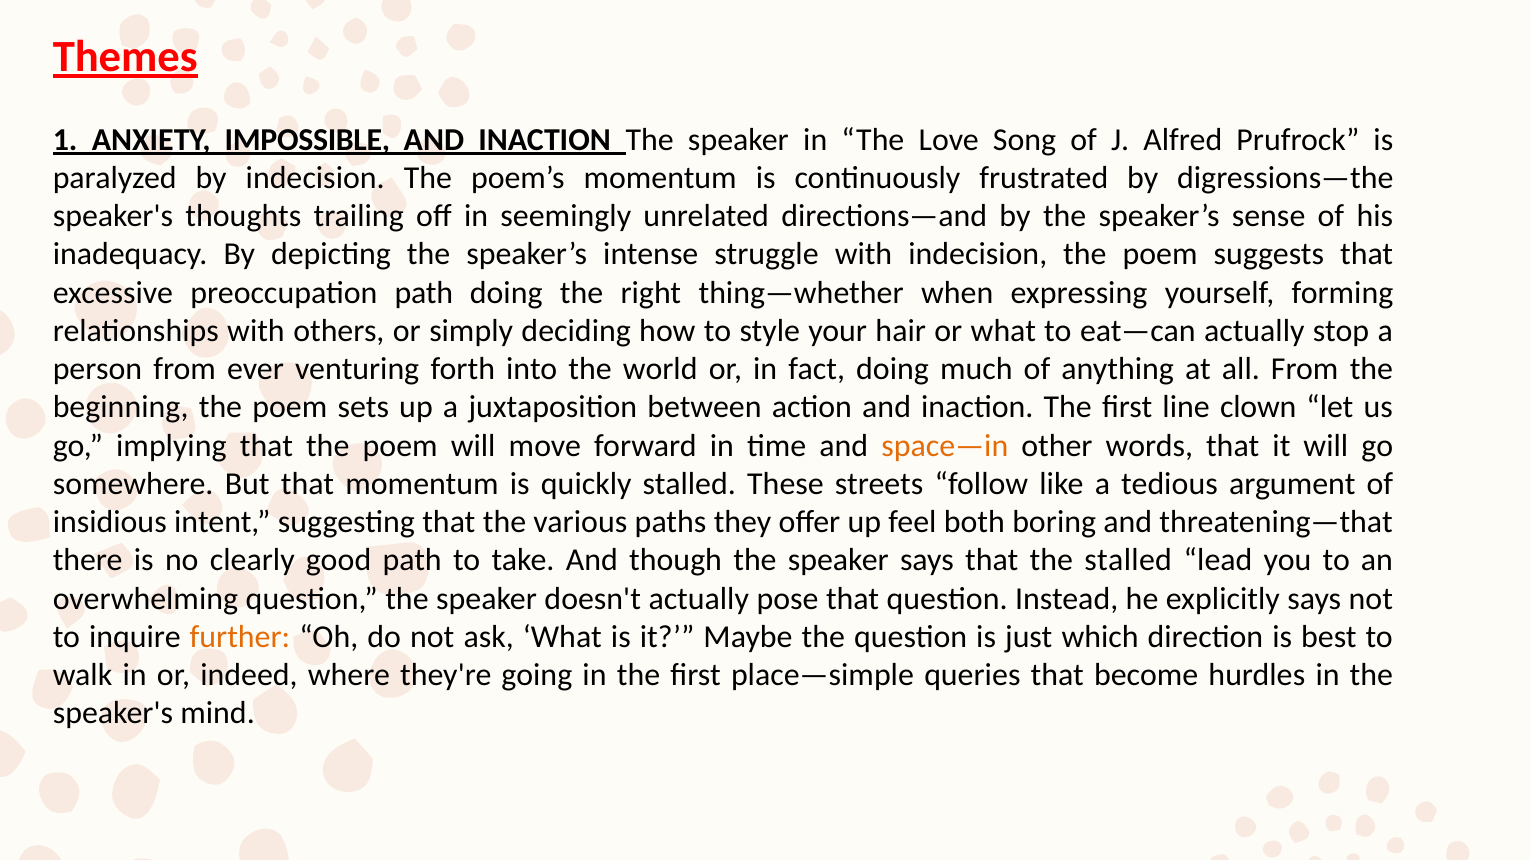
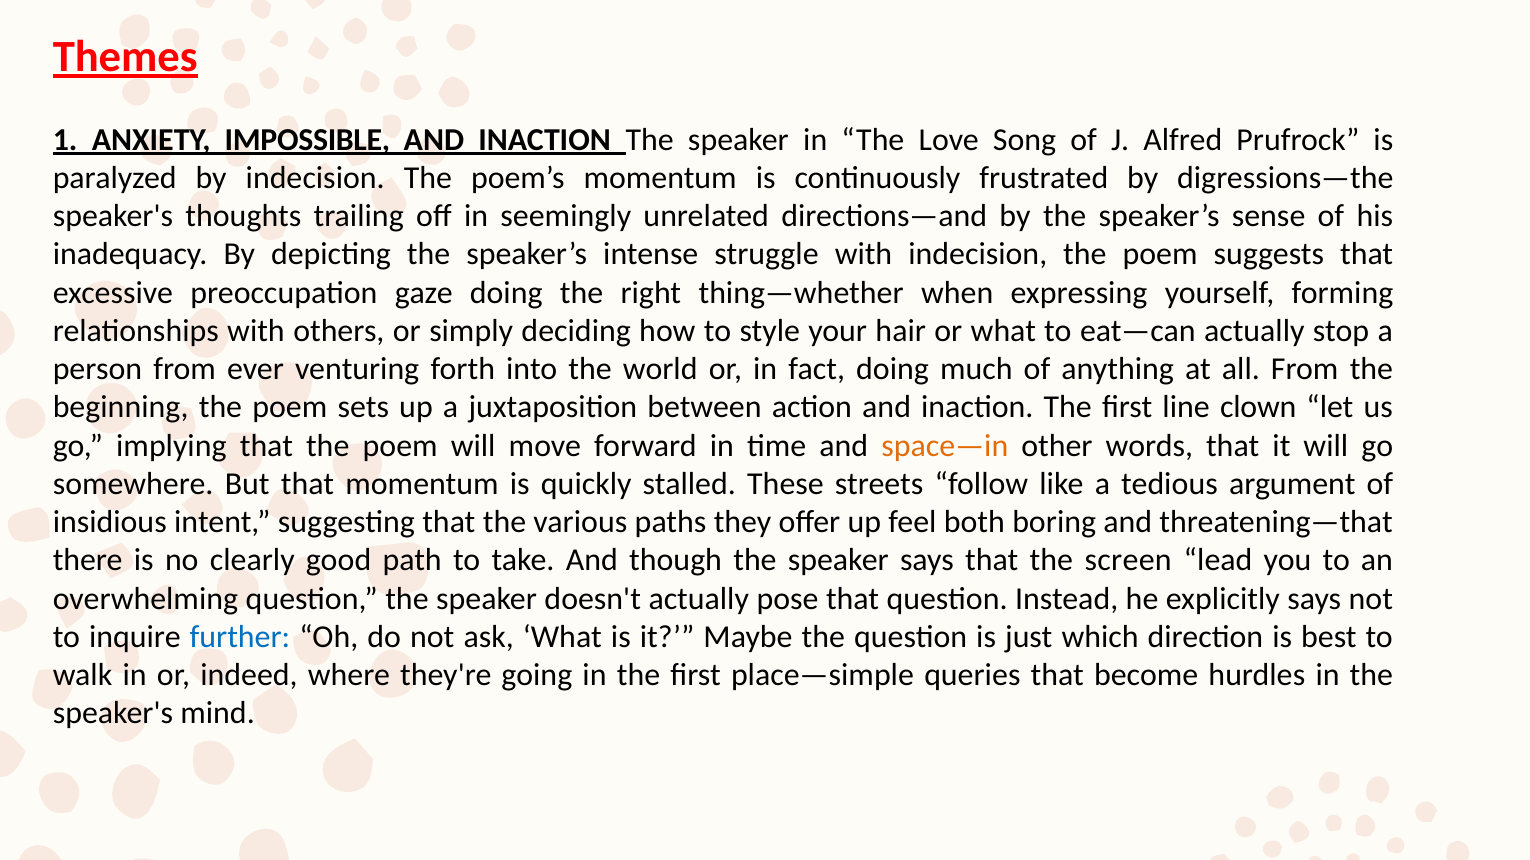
preoccupation path: path -> gaze
the stalled: stalled -> screen
further colour: orange -> blue
